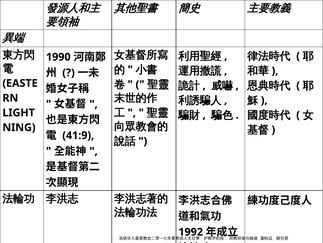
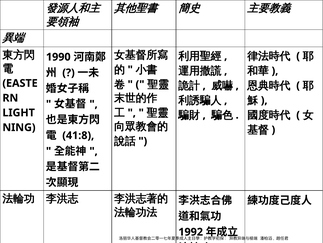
41:9: 41:9 -> 41:8
